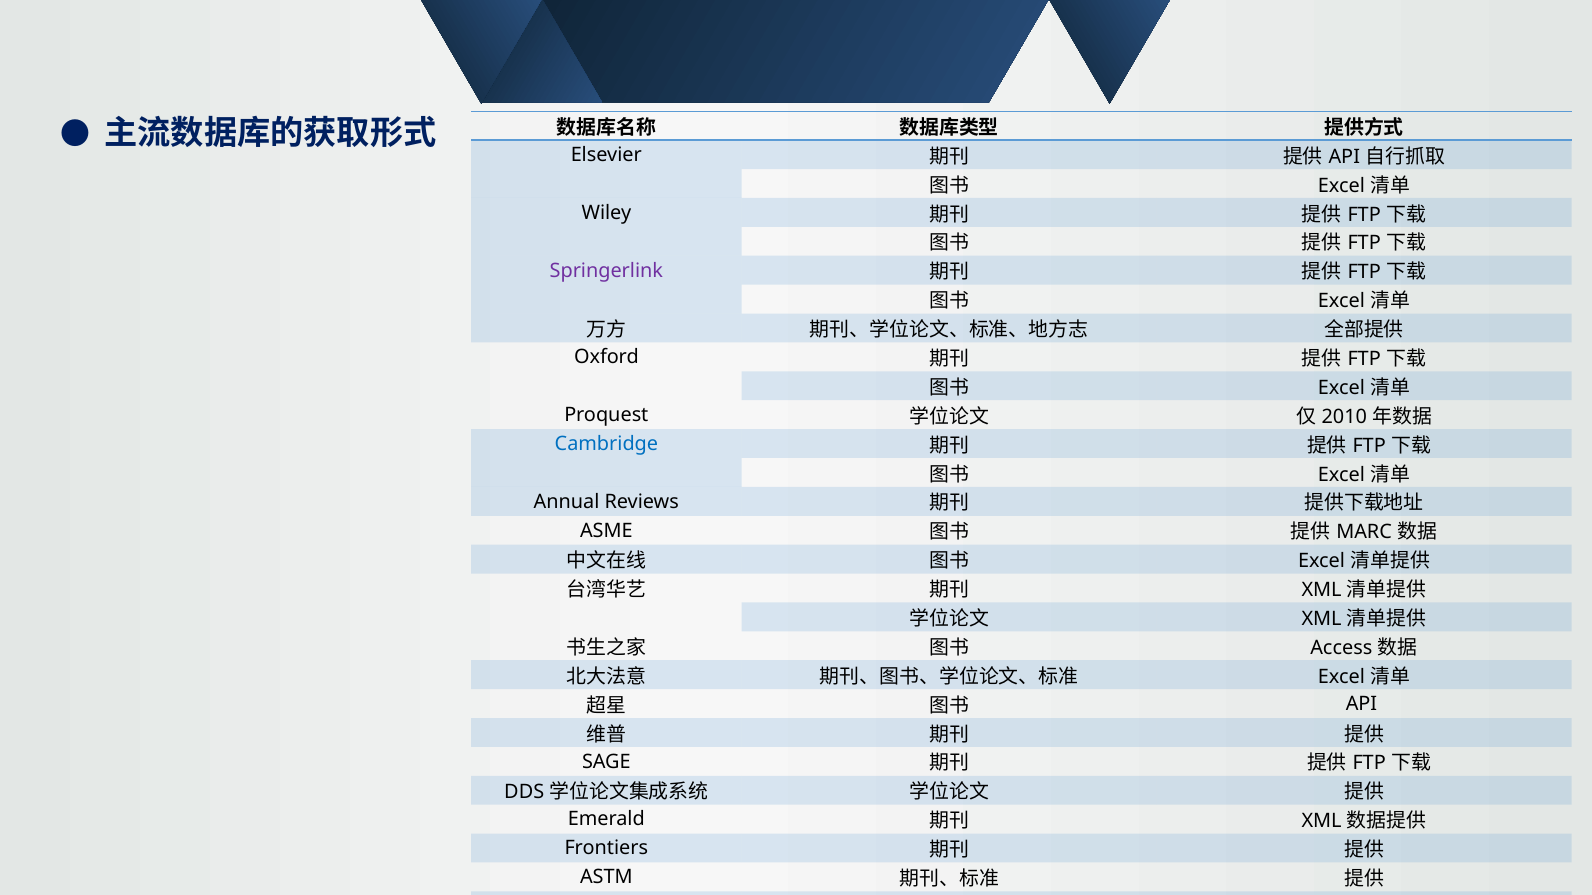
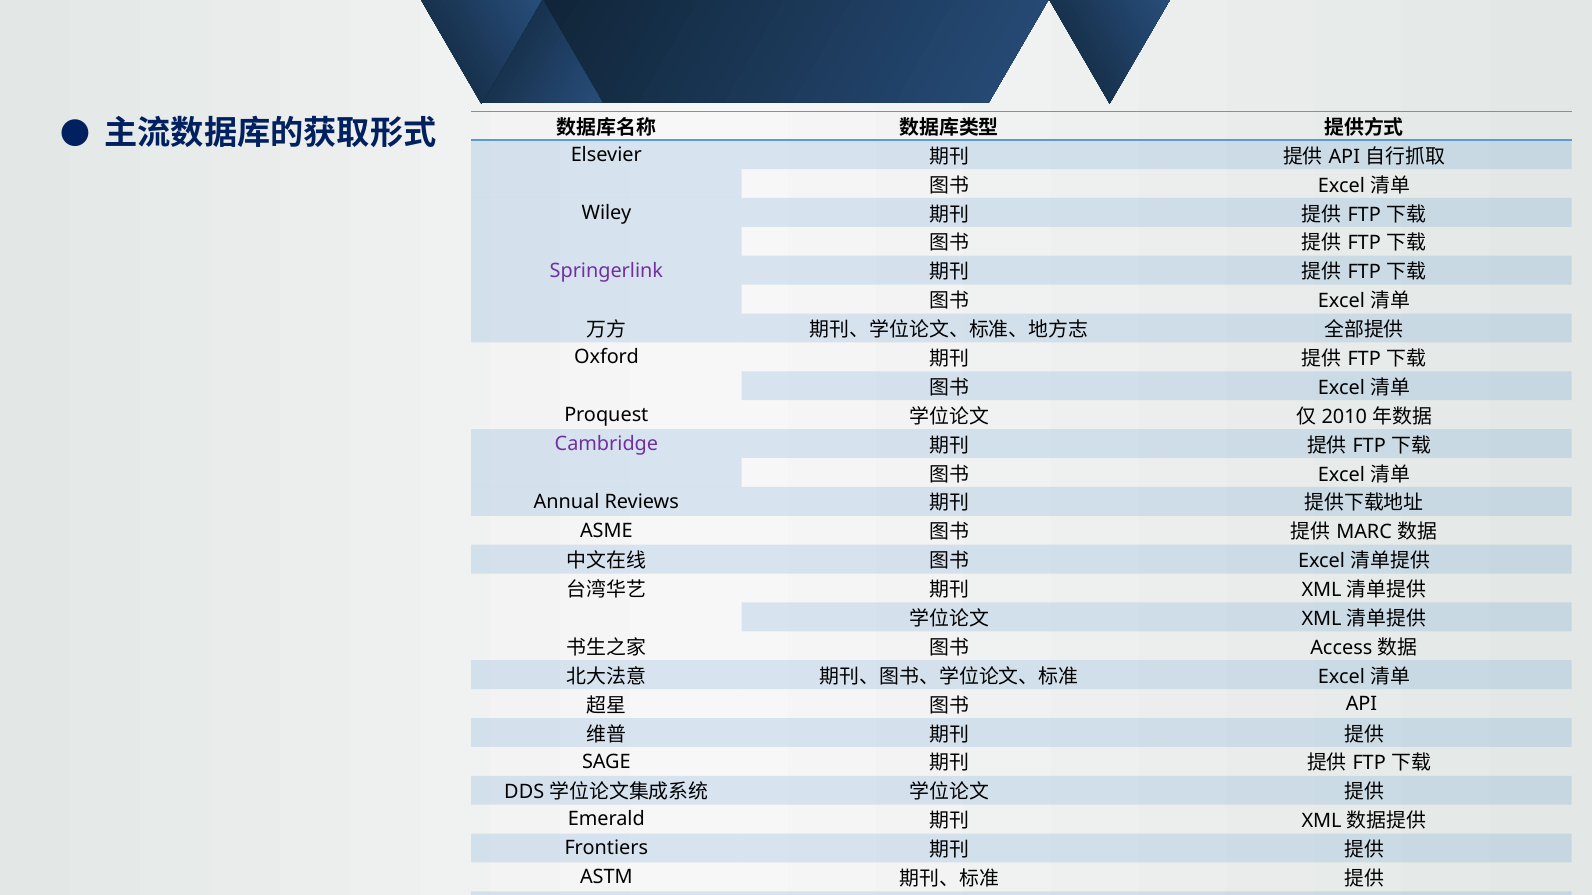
Cambridge colour: blue -> purple
